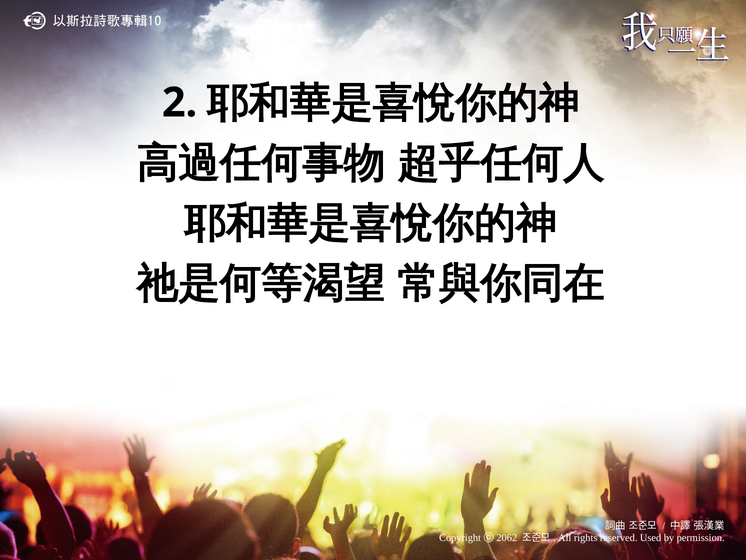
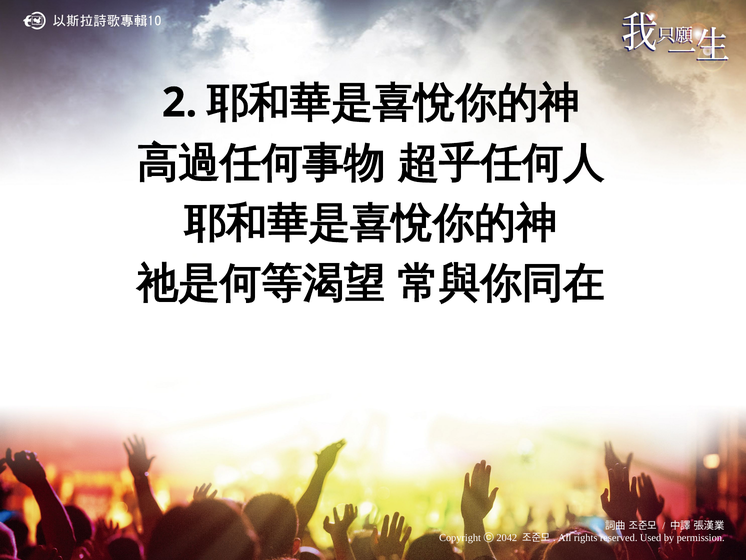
2062: 2062 -> 2042
